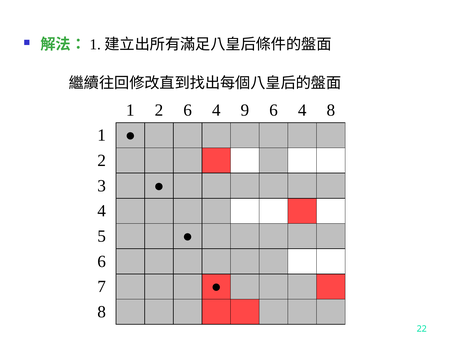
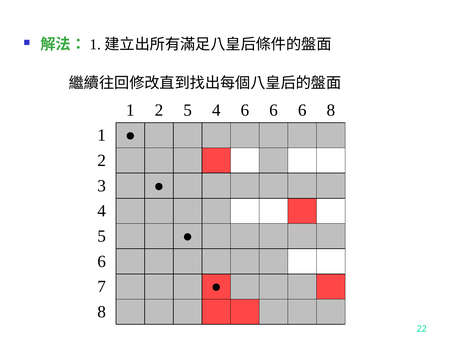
2 6: 6 -> 5
4 9: 9 -> 6
4 at (302, 110): 4 -> 6
